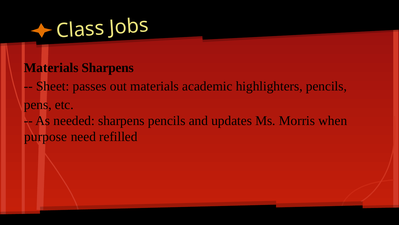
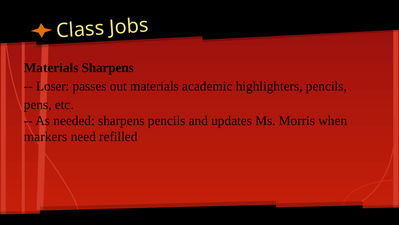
Sheet: Sheet -> Loser
purpose: purpose -> markers
